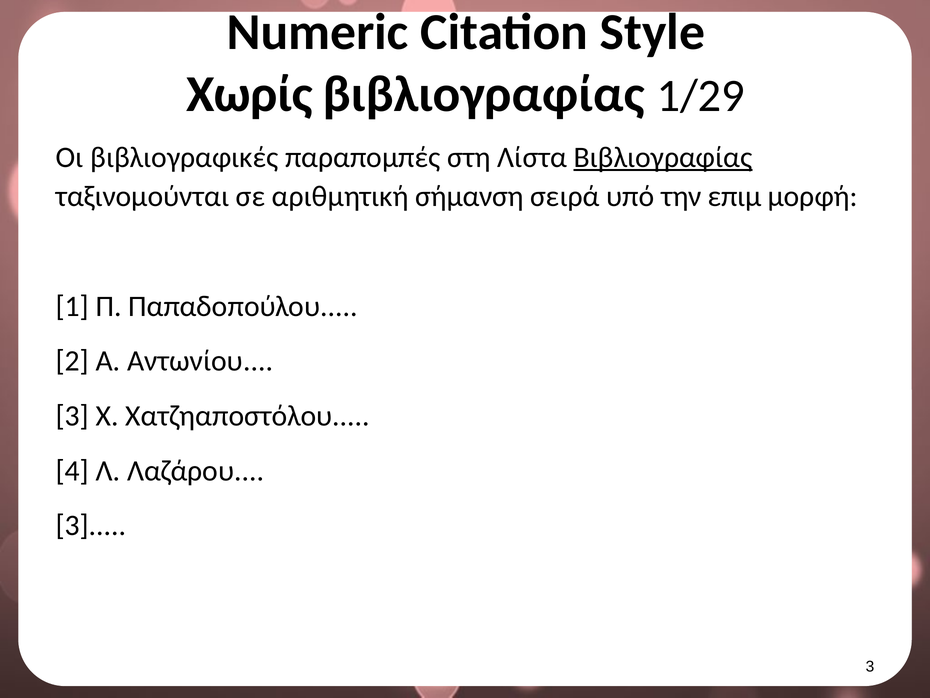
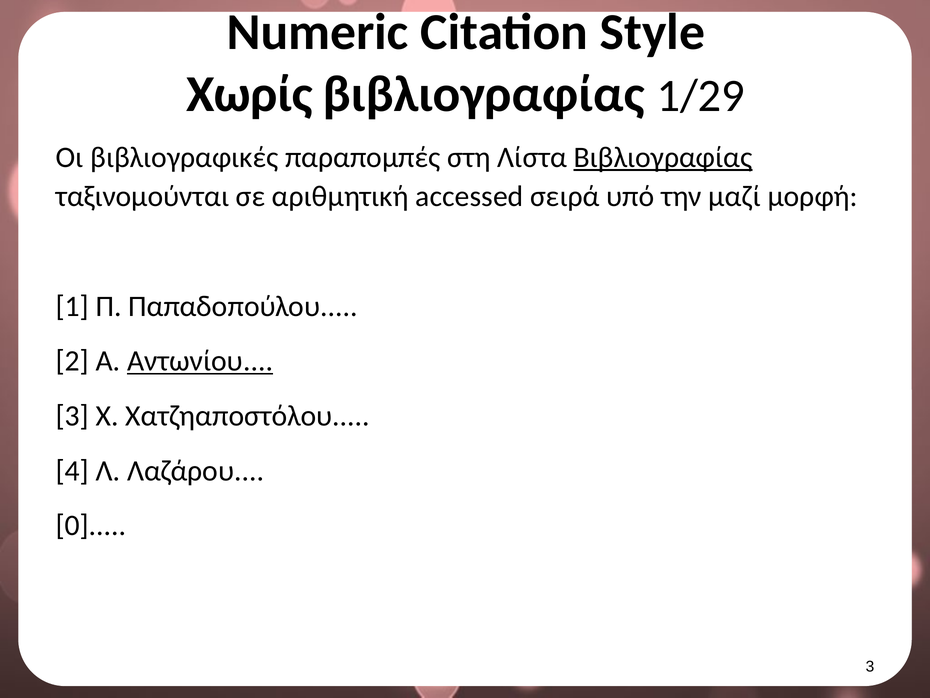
σήμανση: σήμανση -> accessed
επιμ: επιμ -> μαζί
Αντωνίου underline: none -> present
3 at (91, 525): 3 -> 0
